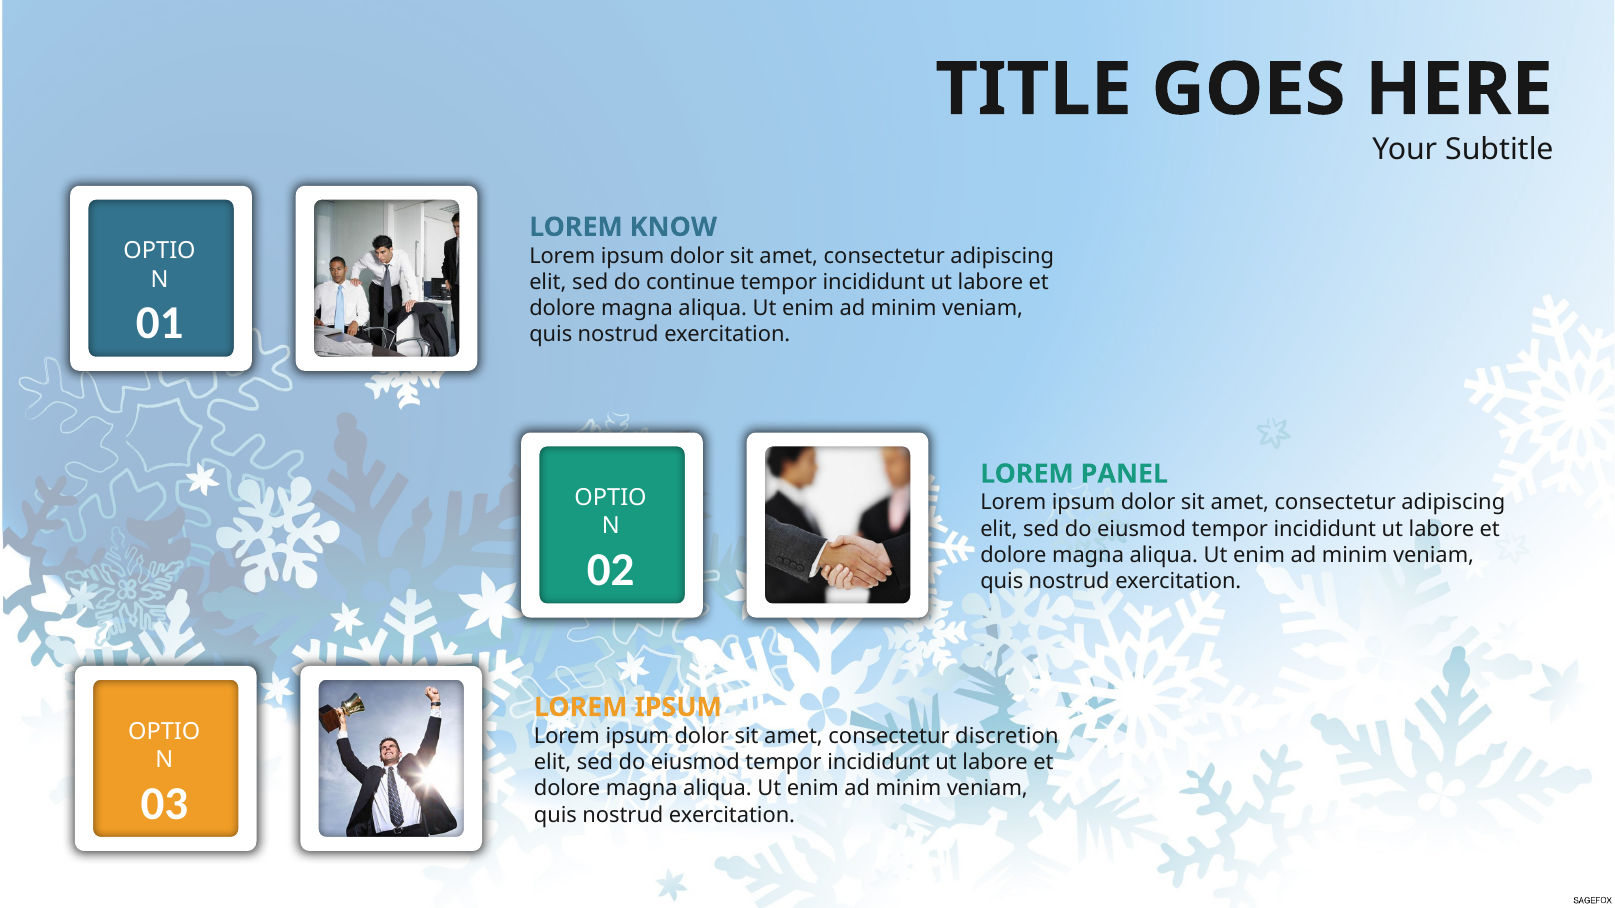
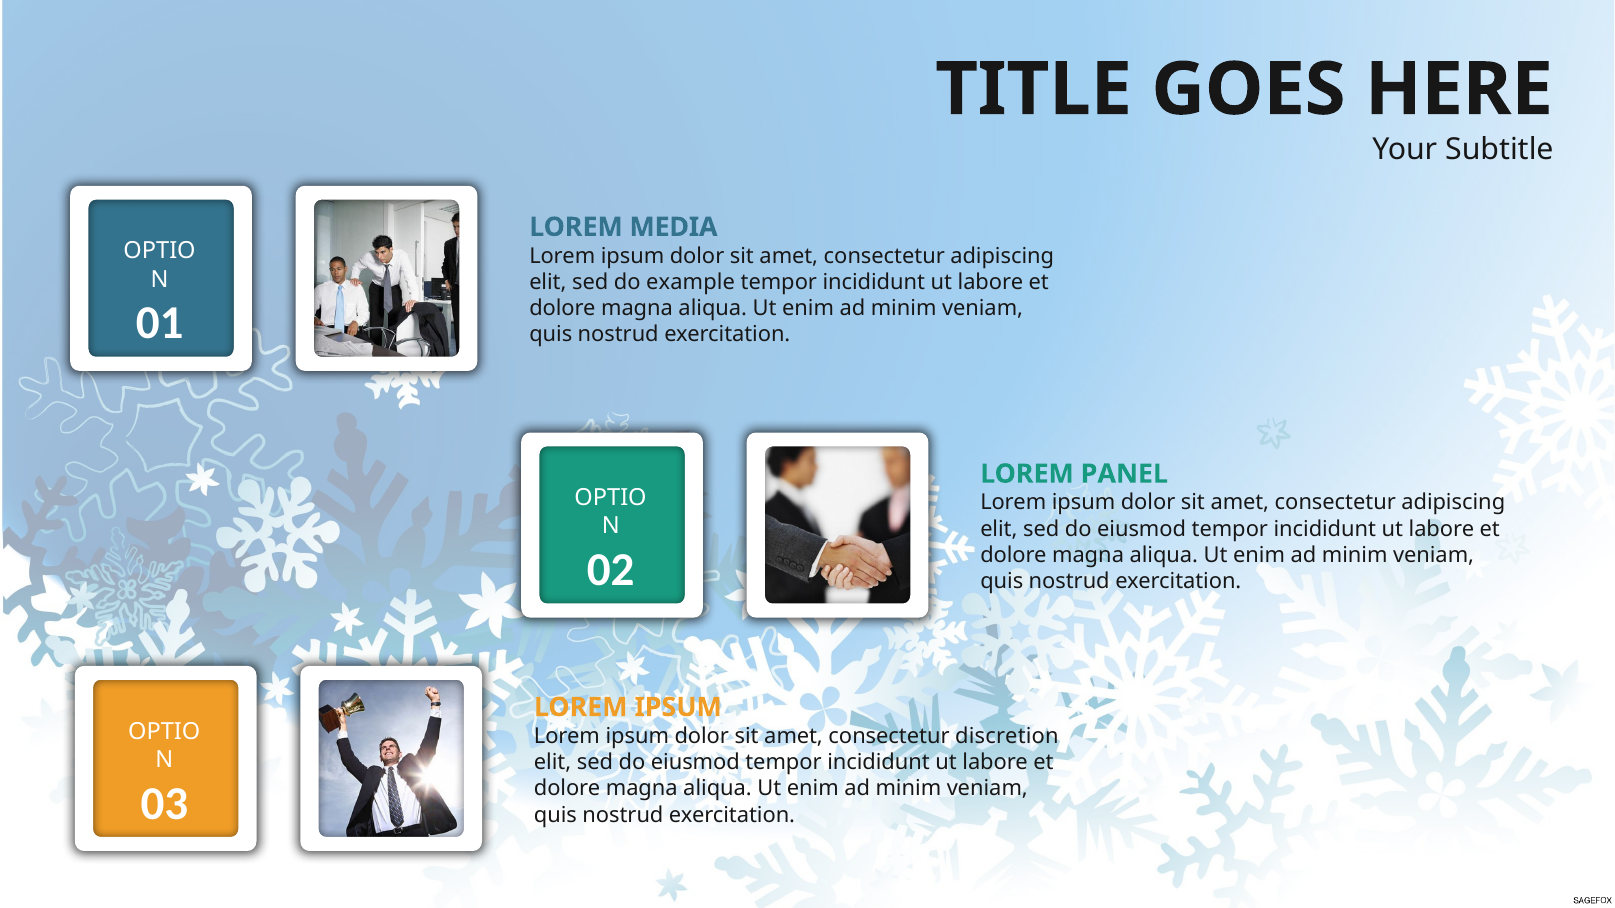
KNOW: KNOW -> MEDIA
continue: continue -> example
